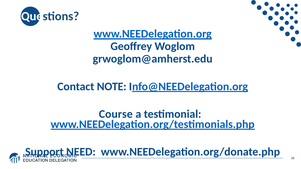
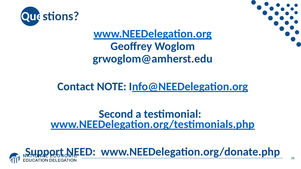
Course: Course -> Second
